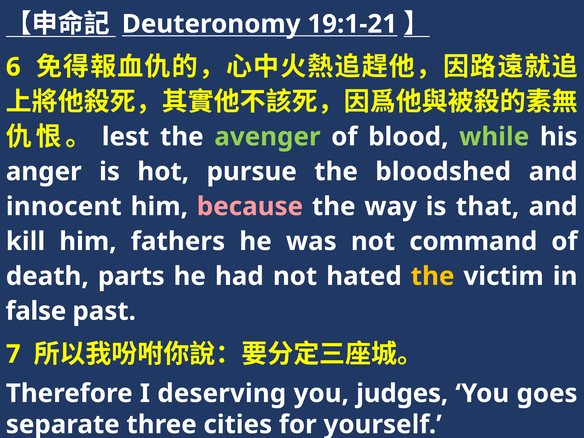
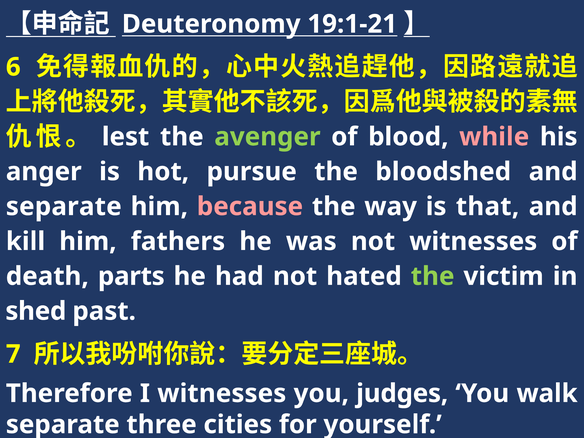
while colour: light green -> pink
innocent at (64, 207): innocent -> separate
not command: command -> witnesses
the at (433, 276) colour: yellow -> light green
false: false -> shed
I deserving: deserving -> witnesses
goes: goes -> walk
